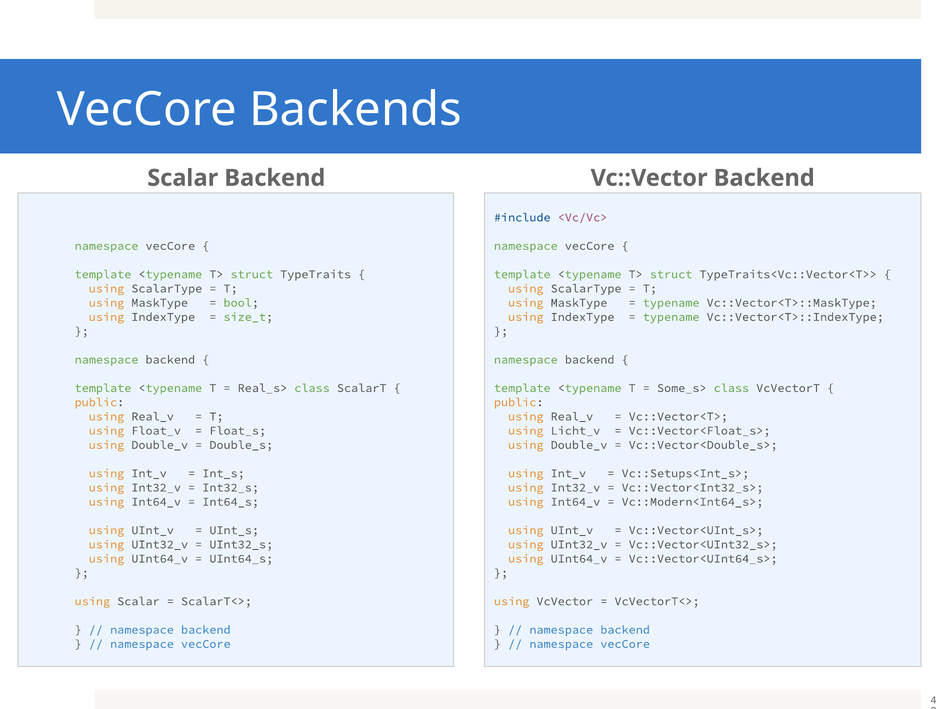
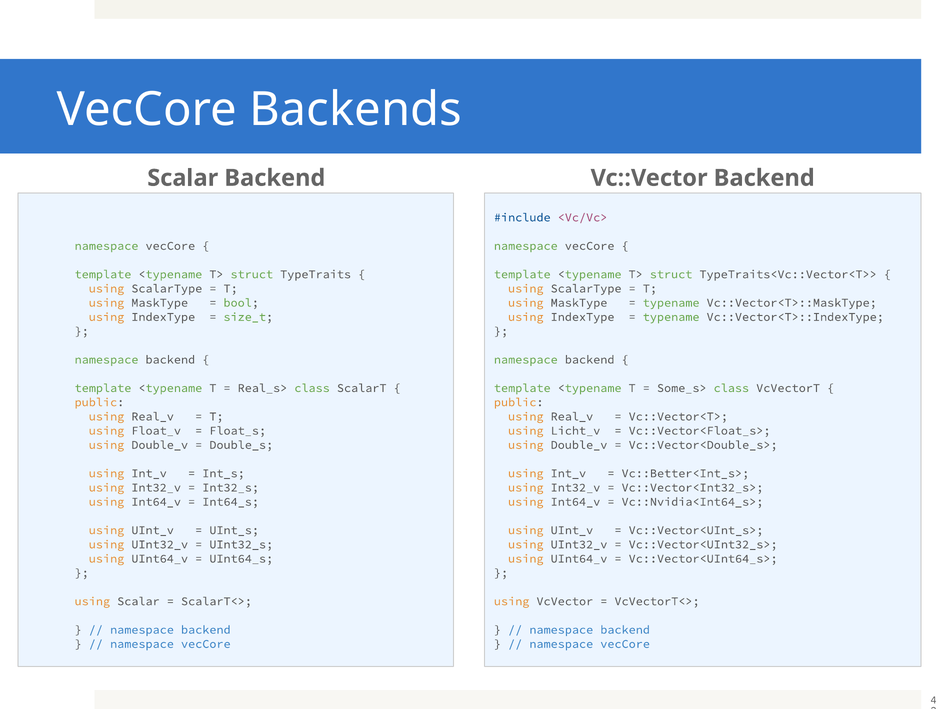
Vc::Setups<Int_s>: Vc::Setups<Int_s> -> Vc::Better<Int_s>
Vc::Modern<Int64_s>: Vc::Modern<Int64_s> -> Vc::Nvidia<Int64_s>
